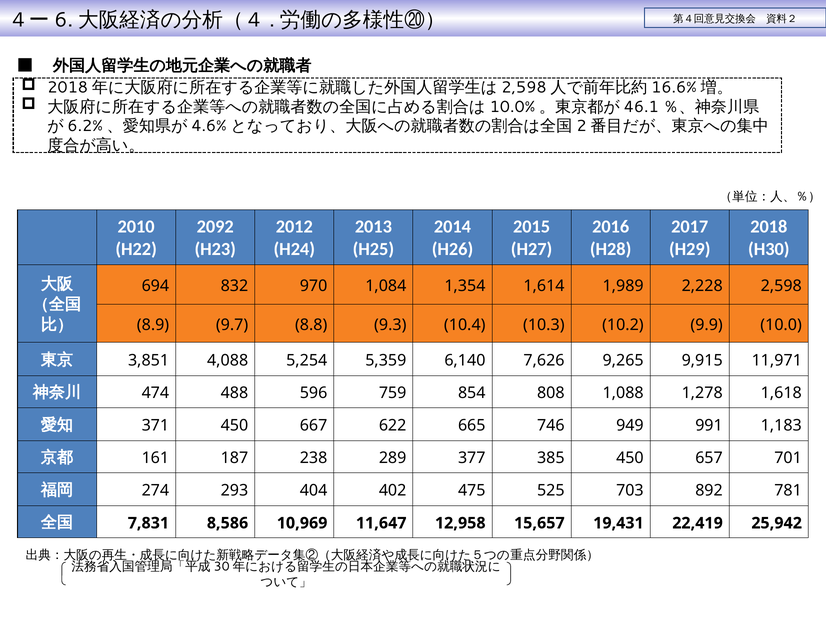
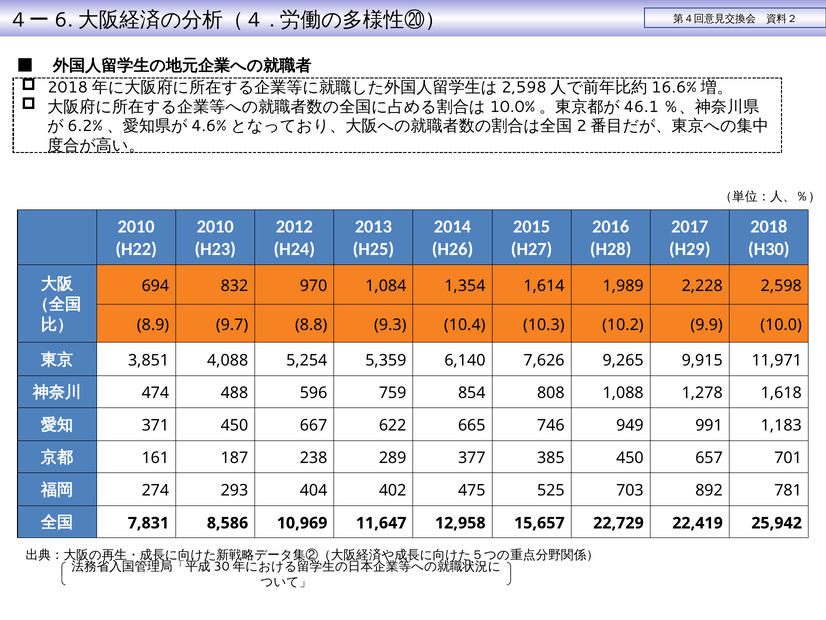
2092 at (215, 226): 2092 -> 2010
19,431: 19,431 -> 22,729
